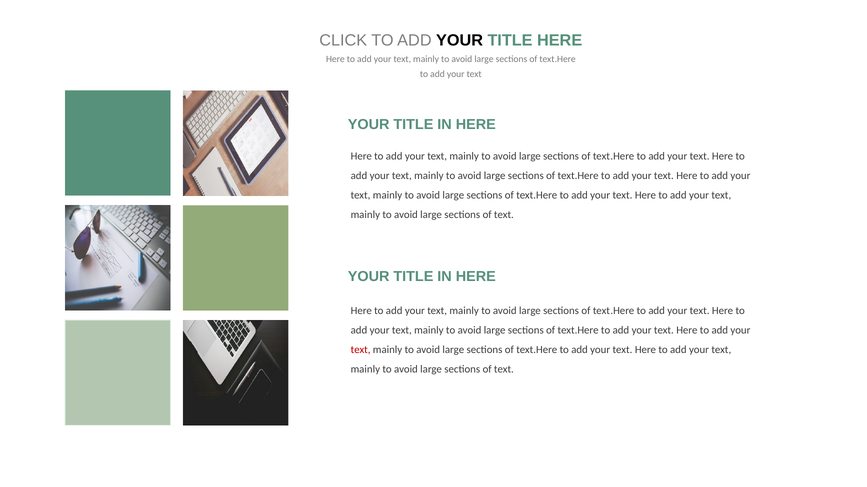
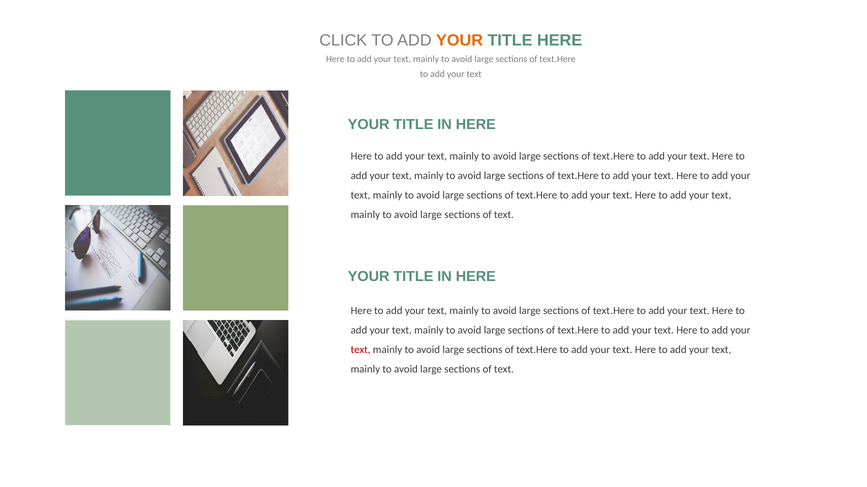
YOUR at (460, 41) colour: black -> orange
